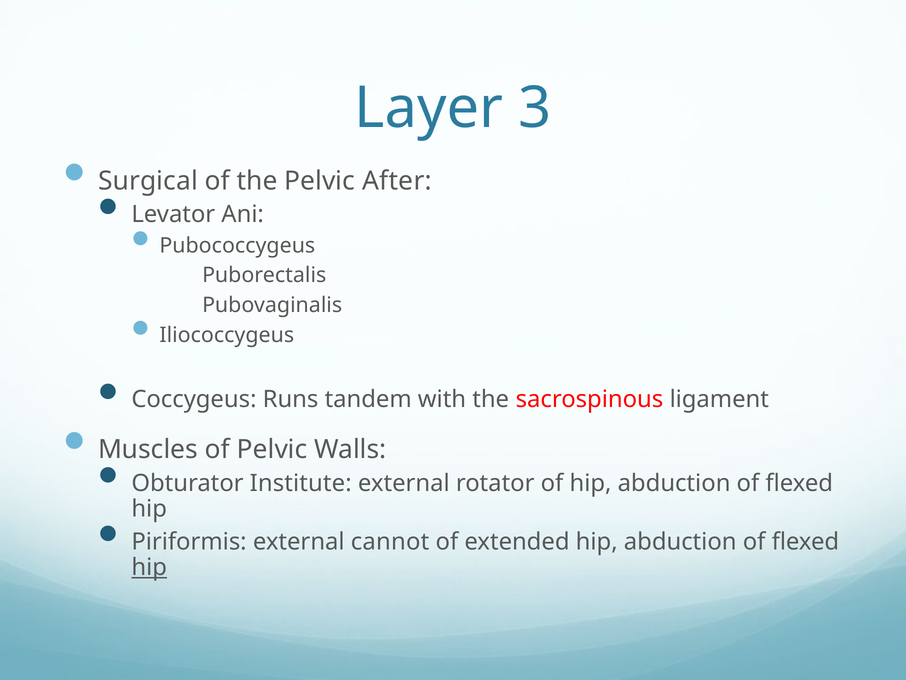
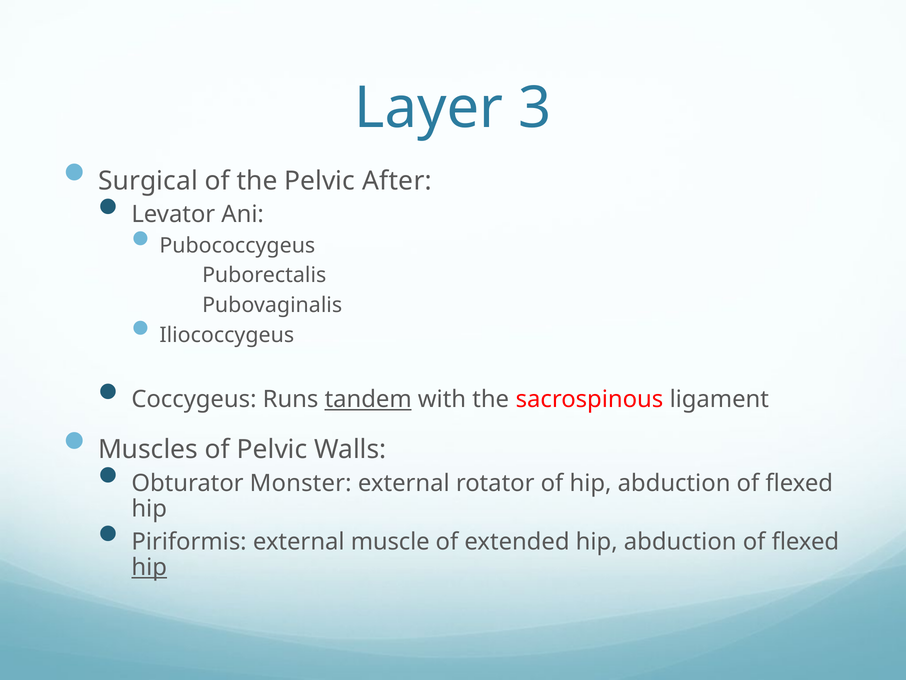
tandem underline: none -> present
Institute: Institute -> Monster
cannot: cannot -> muscle
